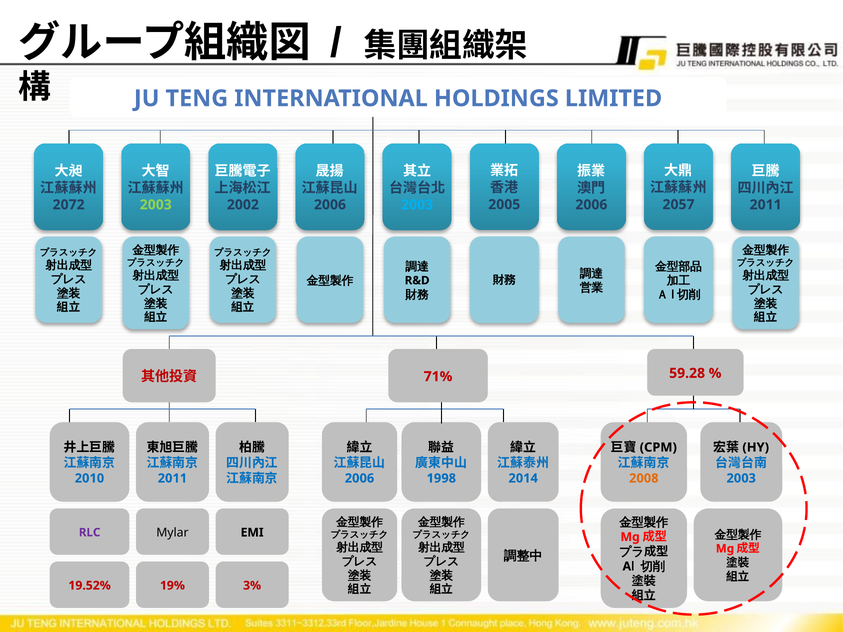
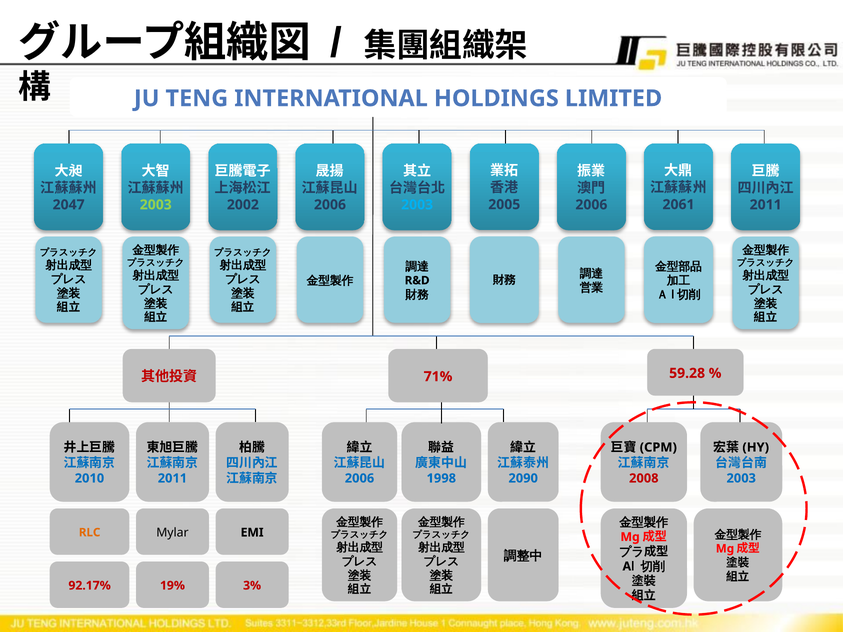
2057: 2057 -> 2061
2072: 2072 -> 2047
2014: 2014 -> 2090
2008 colour: orange -> red
RLC colour: purple -> orange
19.52%: 19.52% -> 92.17%
